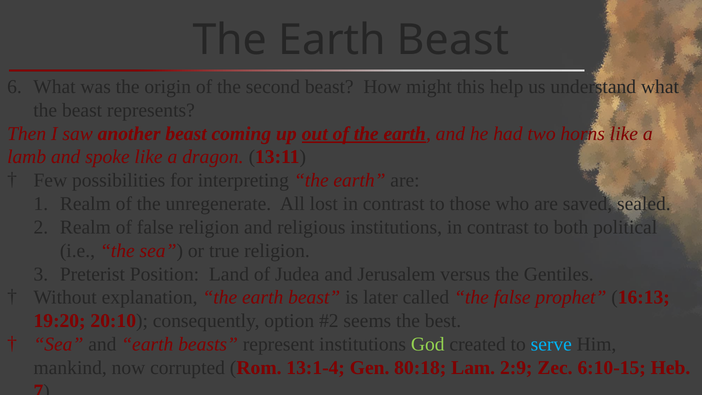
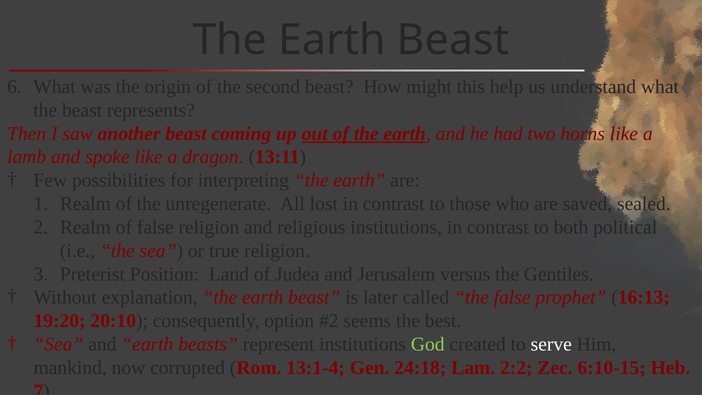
serve colour: light blue -> white
80:18: 80:18 -> 24:18
2:9: 2:9 -> 2:2
